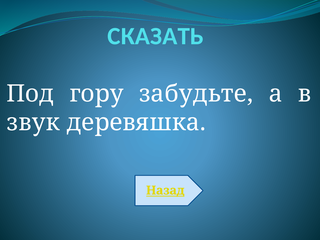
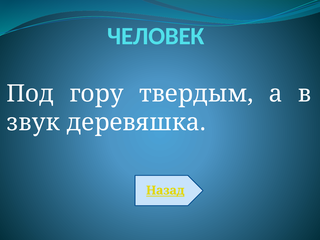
СКАЗАТЬ: СКАЗАТЬ -> ЧЕЛОВЕК
забудьте: забудьте -> твердым
